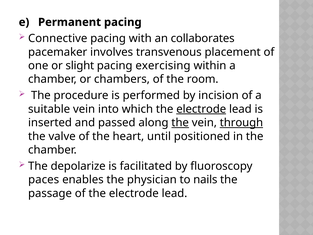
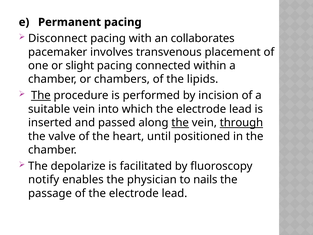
Connective: Connective -> Disconnect
exercising: exercising -> connected
room: room -> lipids
The at (41, 95) underline: none -> present
electrode at (201, 109) underline: present -> none
paces: paces -> notify
